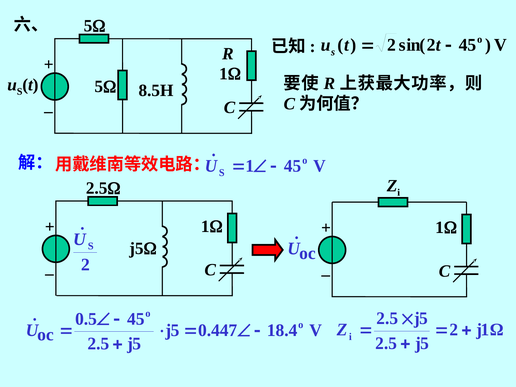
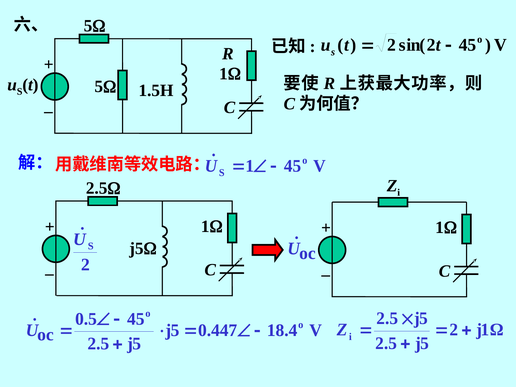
8.5H: 8.5H -> 1.5H
